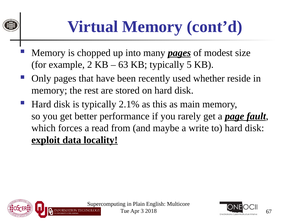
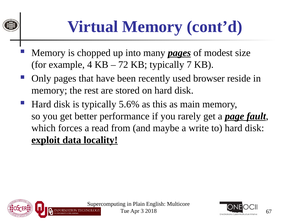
2: 2 -> 4
63: 63 -> 72
5: 5 -> 7
whether: whether -> browser
2.1%: 2.1% -> 5.6%
